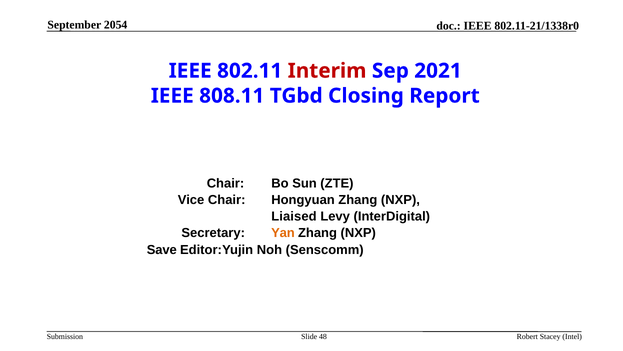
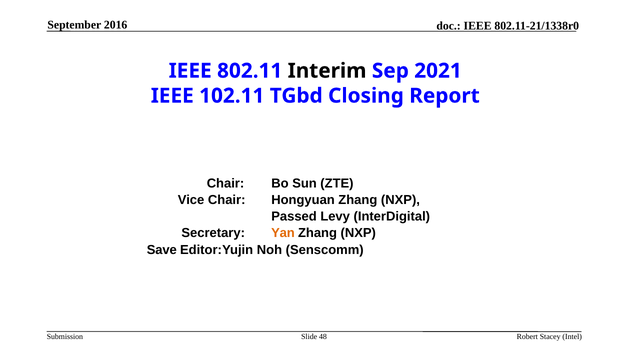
2054: 2054 -> 2016
Interim colour: red -> black
808.11: 808.11 -> 102.11
Liaised: Liaised -> Passed
